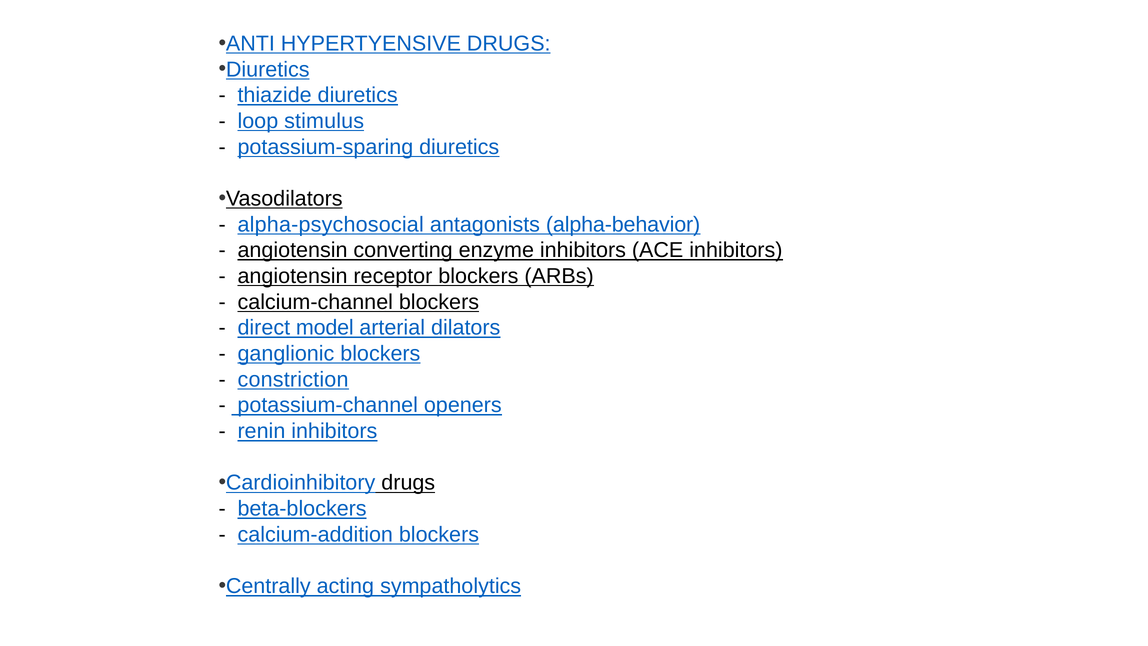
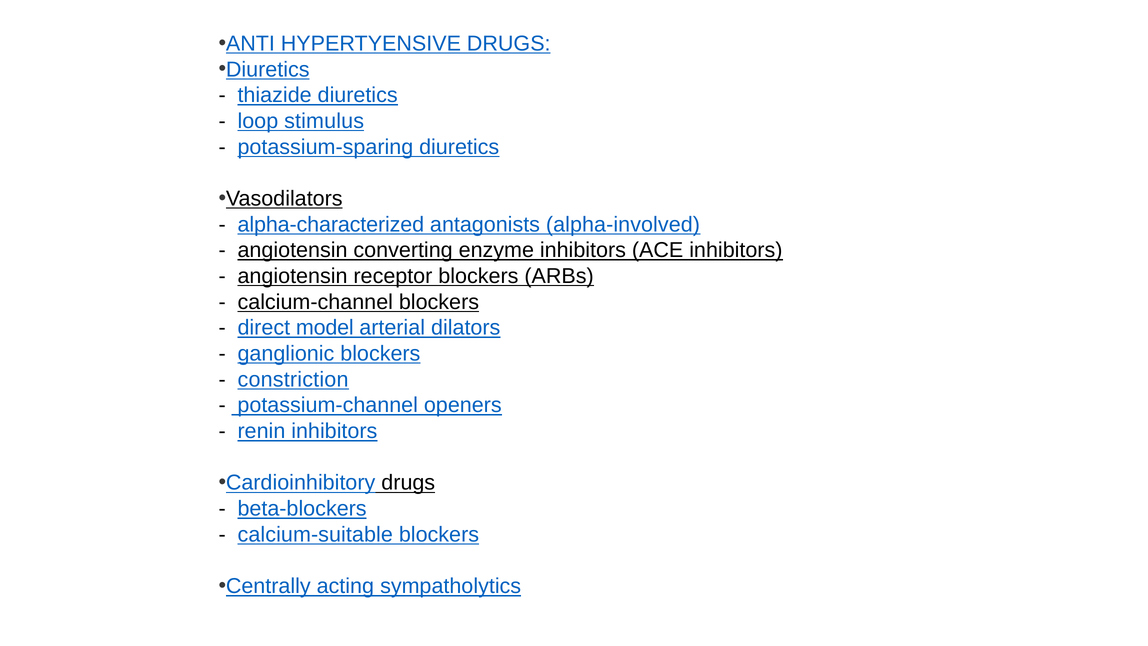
alpha-psychosocial: alpha-psychosocial -> alpha-characterized
alpha-behavior: alpha-behavior -> alpha-involved
calcium-addition: calcium-addition -> calcium-suitable
